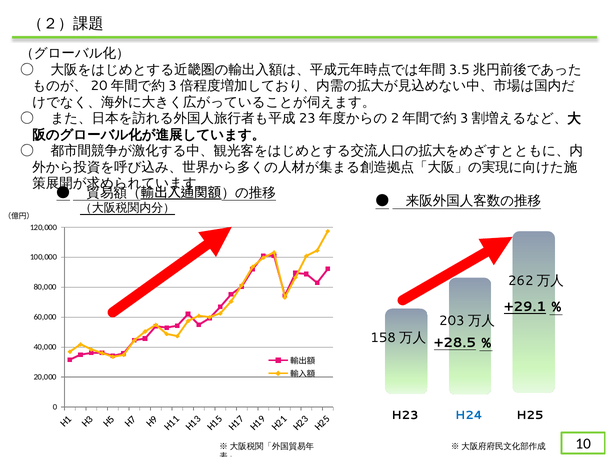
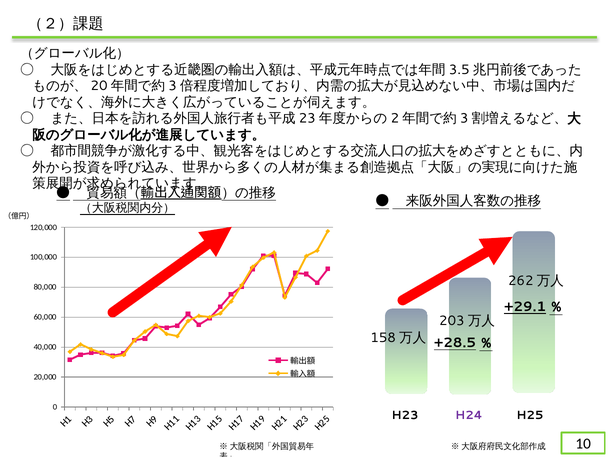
H24 colour: blue -> purple
